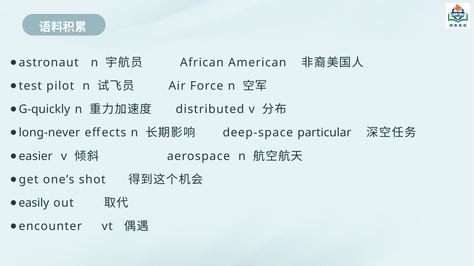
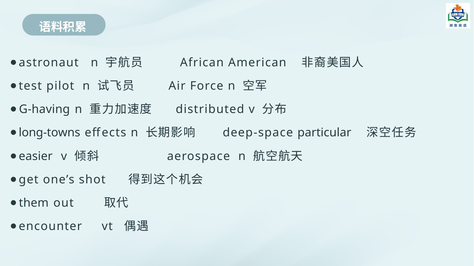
G-quickly: G-quickly -> G-having
long-never: long-never -> long-towns
easily: easily -> them
